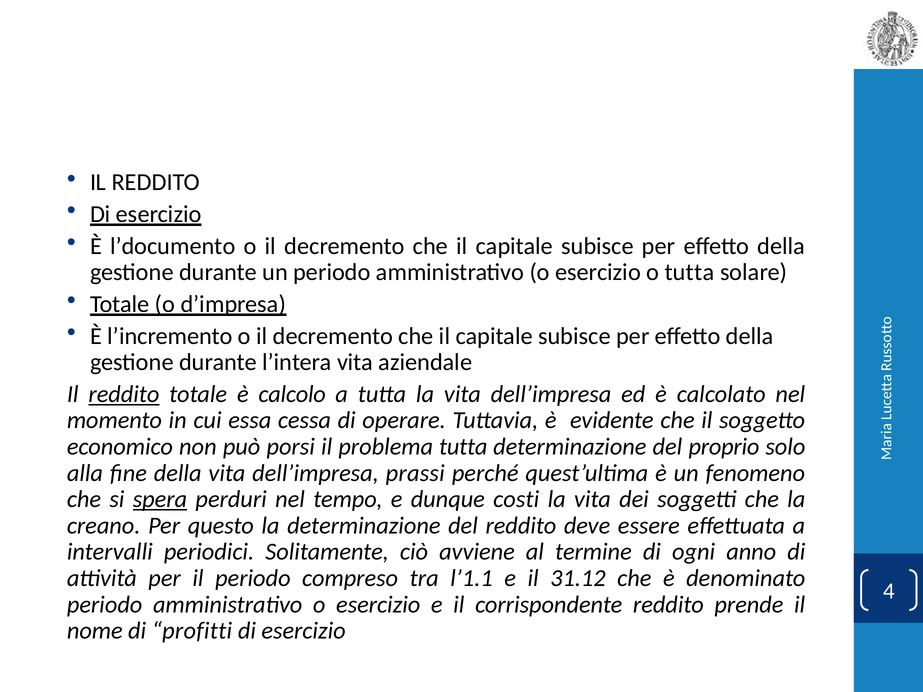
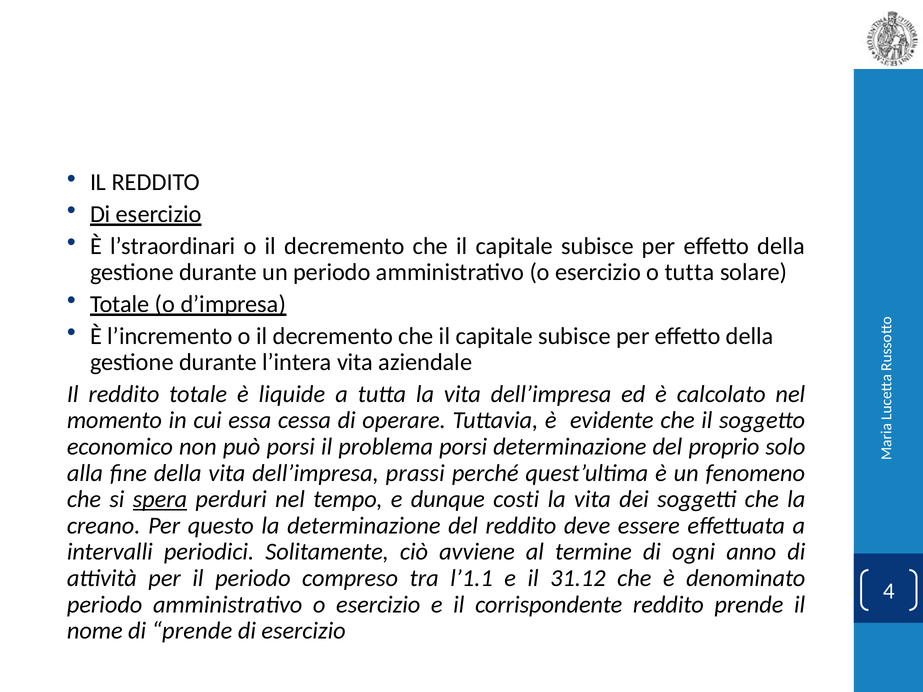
l’documento: l’documento -> l’straordinari
reddito at (124, 394) underline: present -> none
calcolo: calcolo -> liquide
problema tutta: tutta -> porsi
di profitti: profitti -> prende
